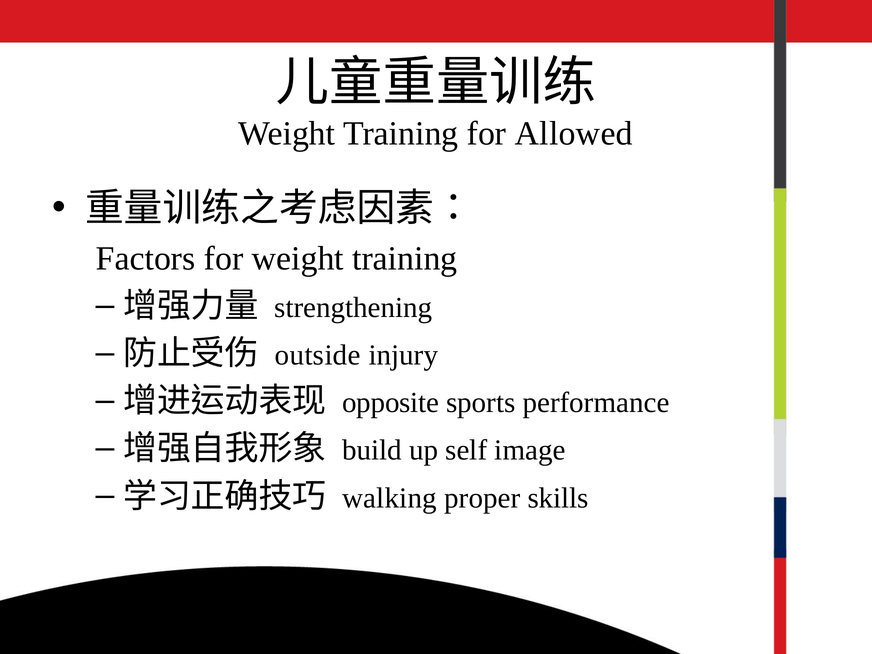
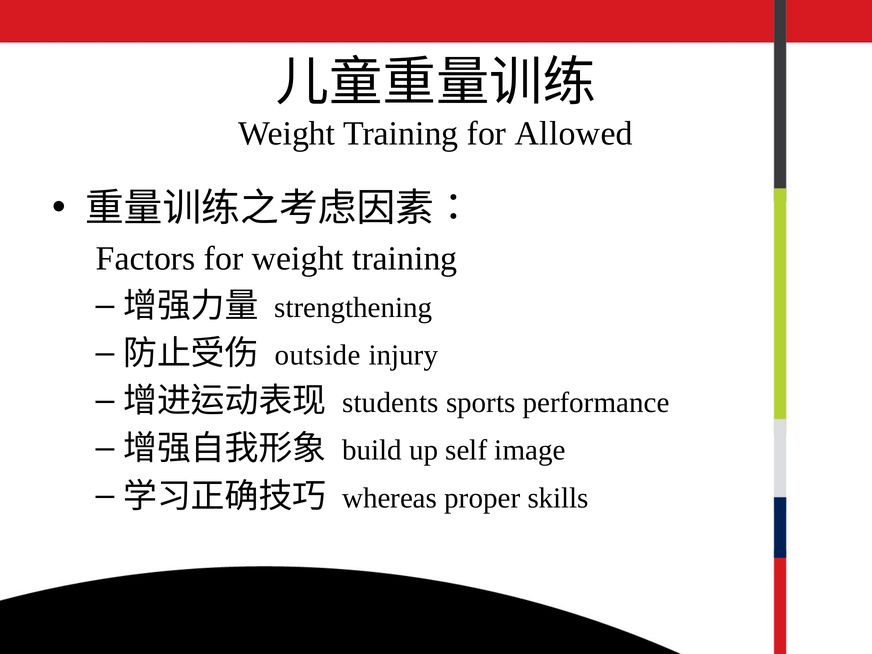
opposite: opposite -> students
walking: walking -> whereas
